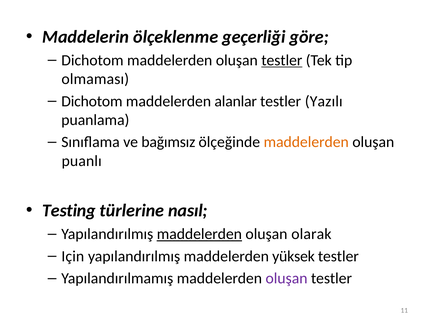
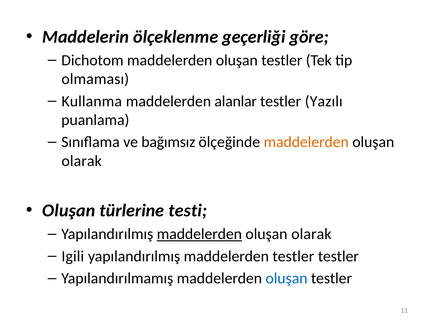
testler at (282, 60) underline: present -> none
Dichotom at (92, 101): Dichotom -> Kullanma
puanlı at (82, 161): puanlı -> olarak
Testing at (69, 211): Testing -> Oluşan
nasıl: nasıl -> testi
Için: Için -> Igili
maddelerden yüksek: yüksek -> testler
oluşan at (287, 279) colour: purple -> blue
